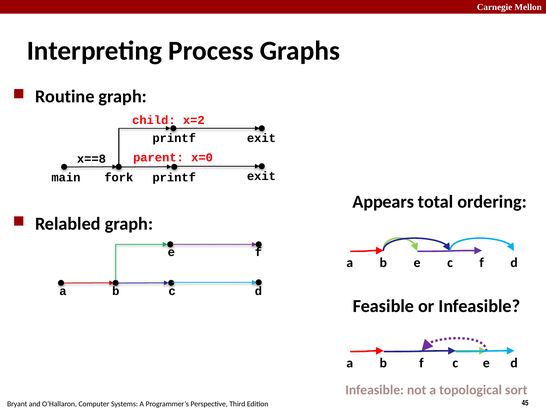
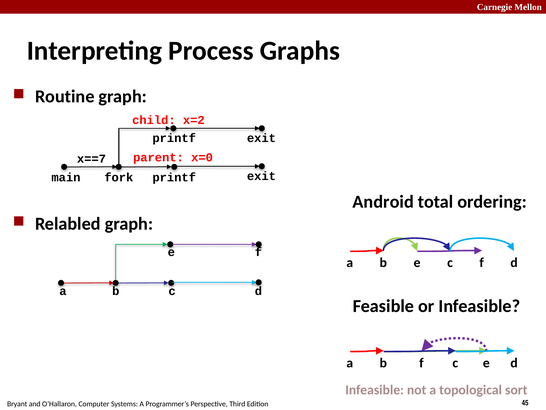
x==8: x==8 -> x==7
Appears: Appears -> Android
